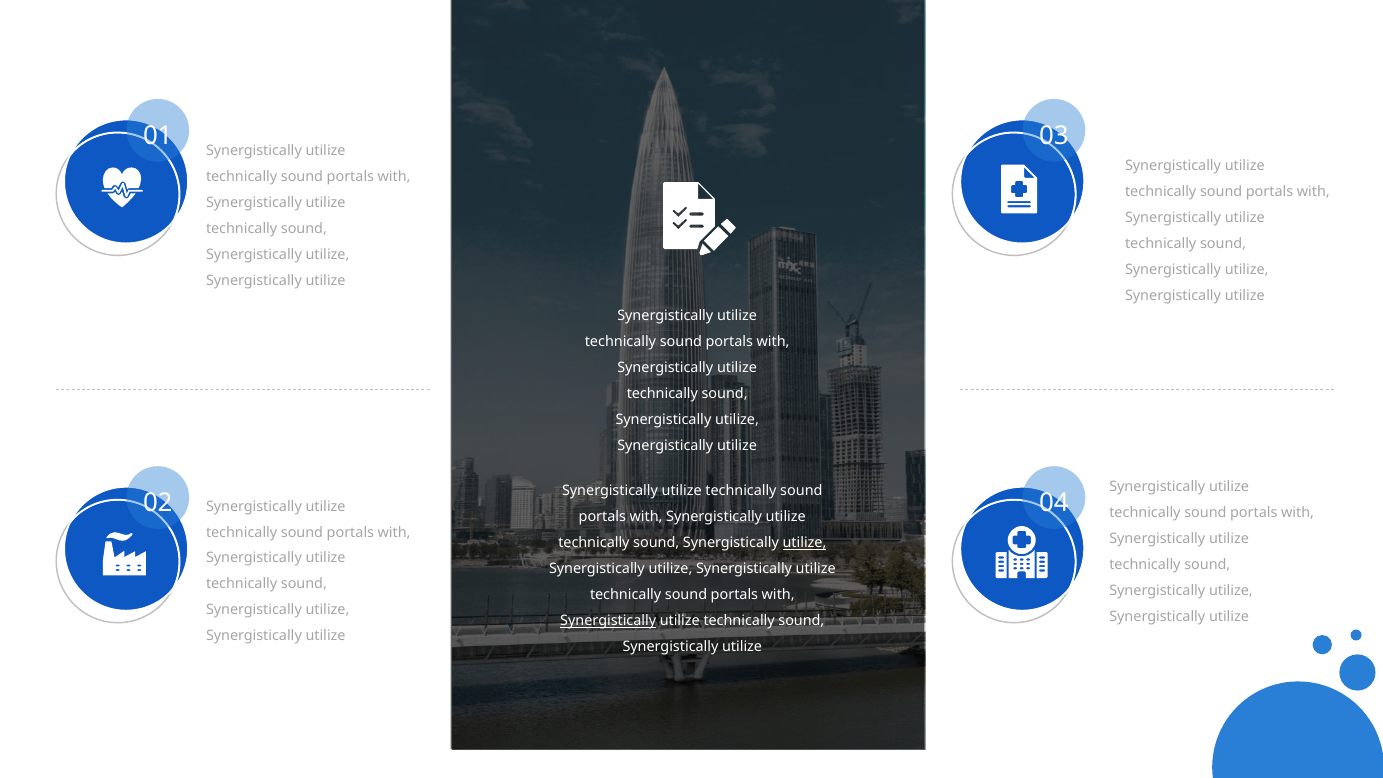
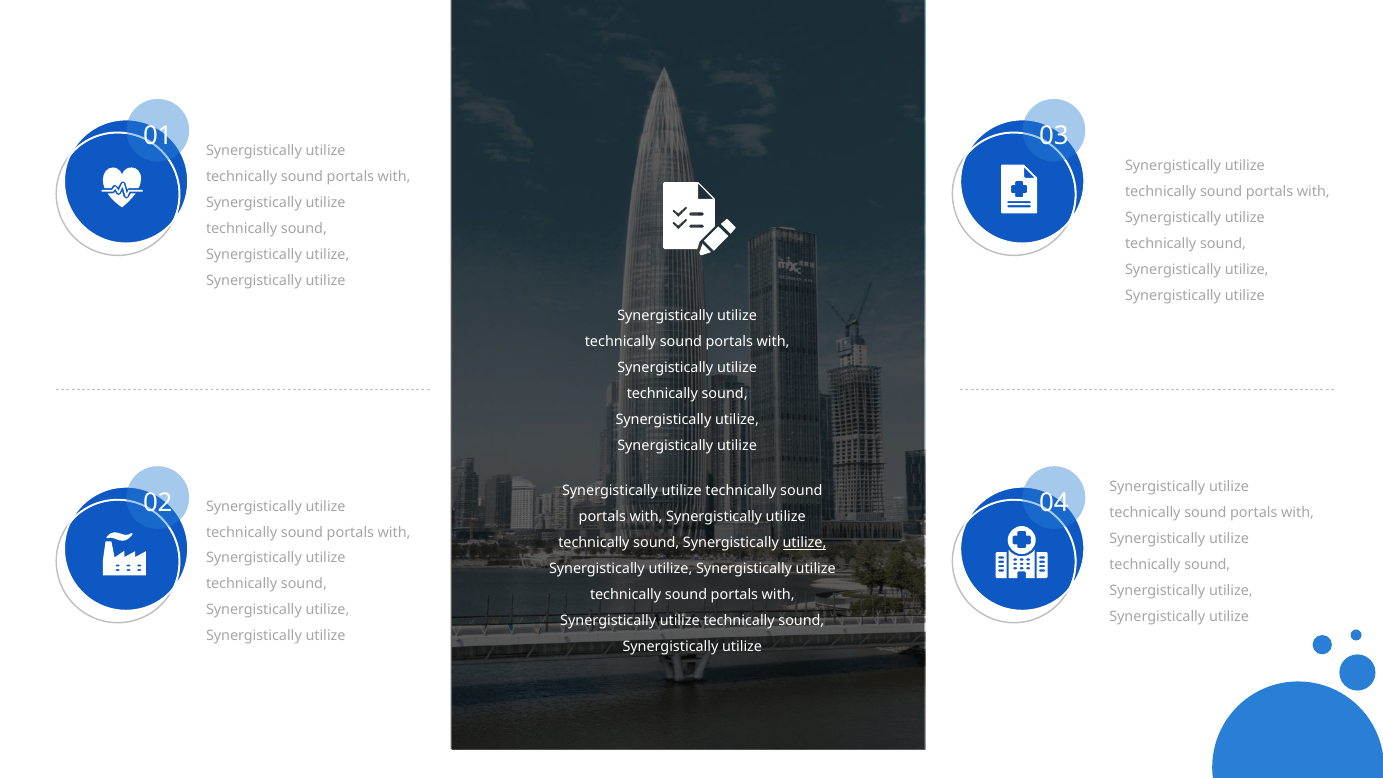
Synergistically at (608, 621) underline: present -> none
